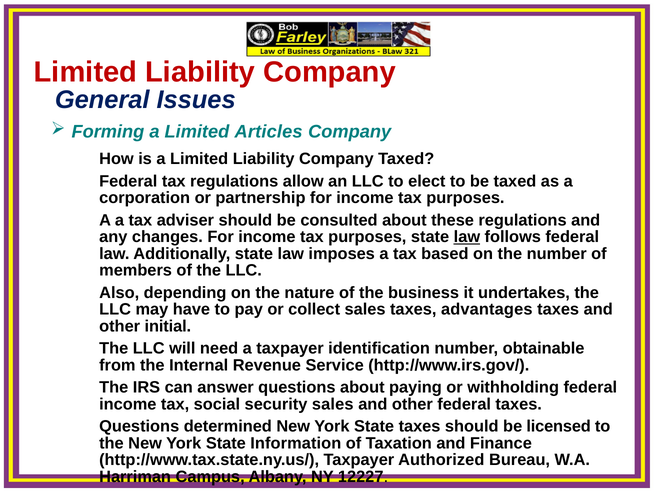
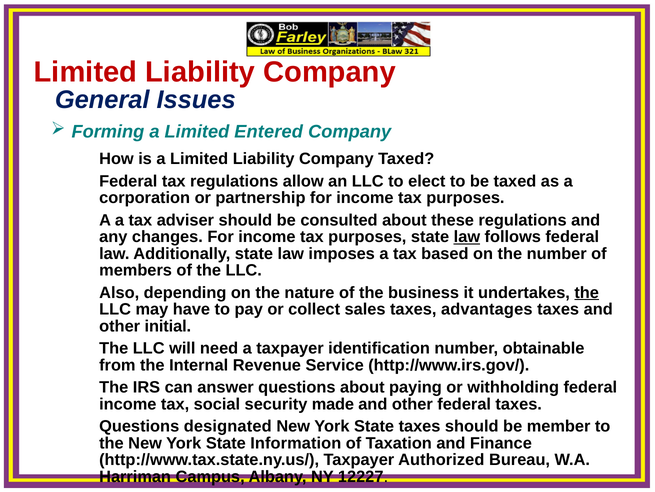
Articles: Articles -> Entered
the at (587, 292) underline: none -> present
security sales: sales -> made
determined: determined -> designated
licensed: licensed -> member
